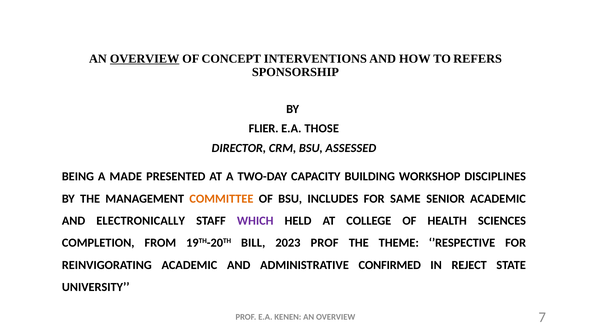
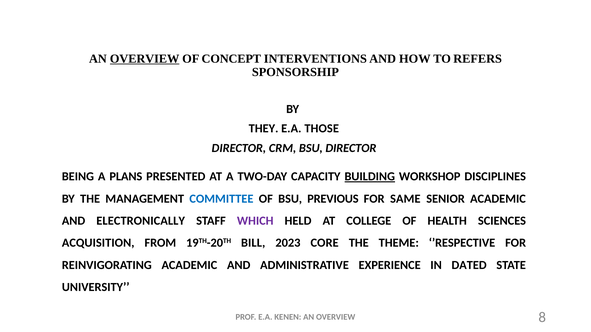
FLIER: FLIER -> THEY
BSU ASSESSED: ASSESSED -> DIRECTOR
MADE: MADE -> PLANS
BUILDING underline: none -> present
COMMITTEE colour: orange -> blue
INCLUDES: INCLUDES -> PREVIOUS
COMPLETION: COMPLETION -> ACQUISITION
2023 PROF: PROF -> CORE
CONFIRMED: CONFIRMED -> EXPERIENCE
REJECT: REJECT -> DATED
7: 7 -> 8
